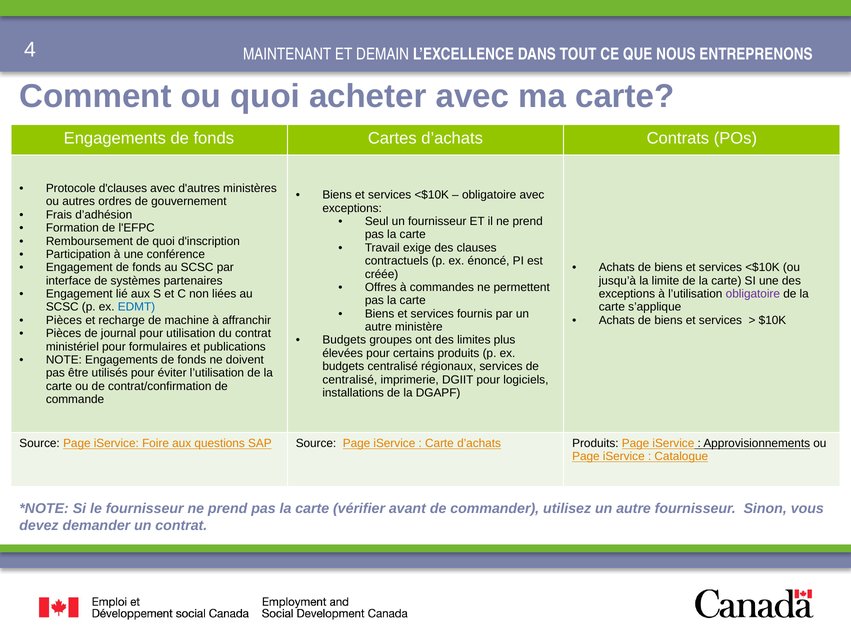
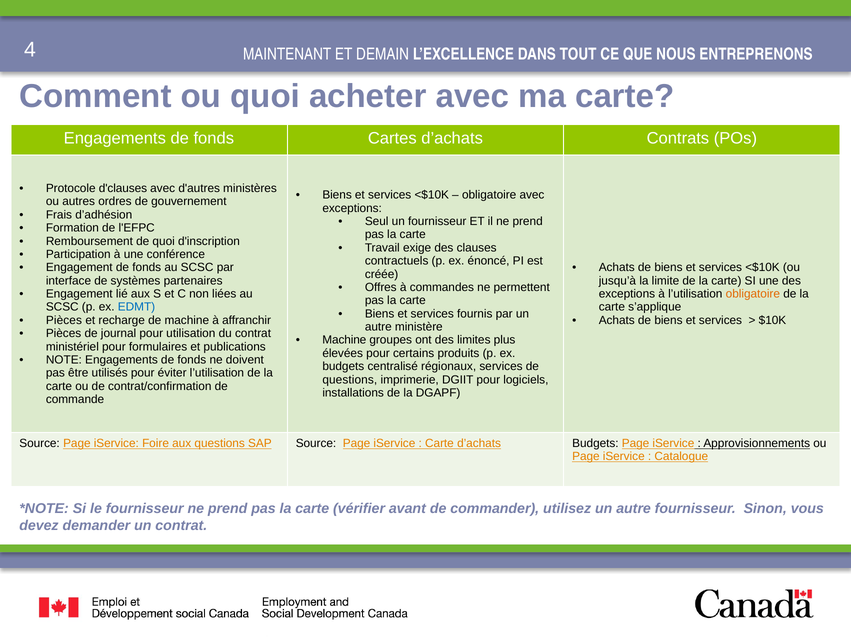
obligatoire at (753, 294) colour: purple -> orange
Budgets at (344, 340): Budgets -> Machine
centralisé at (350, 380): centralisé -> questions
d’achats Produits: Produits -> Budgets
